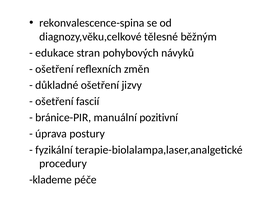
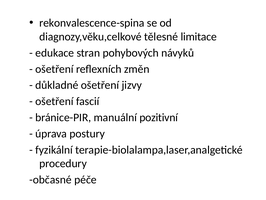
běžným: běžným -> limitace
klademe: klademe -> občasné
